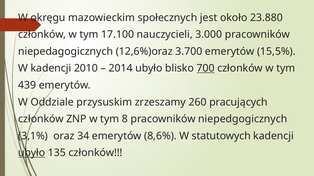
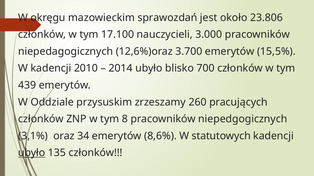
społecznych: społecznych -> sprawozdań
23.880: 23.880 -> 23.806
700 underline: present -> none
